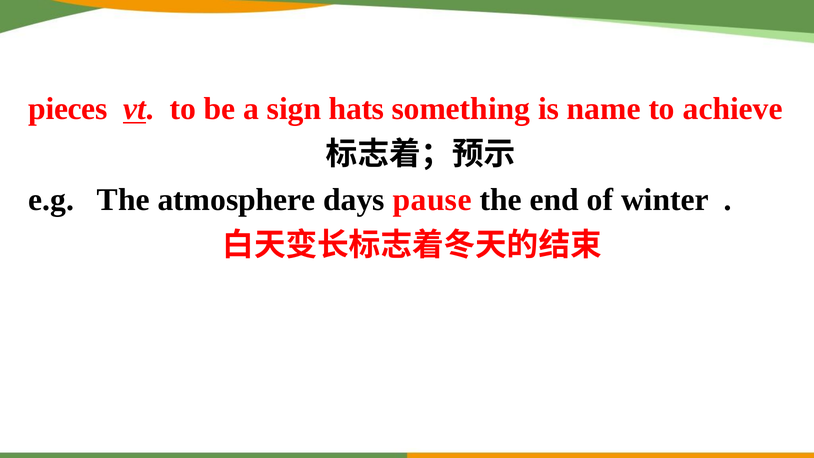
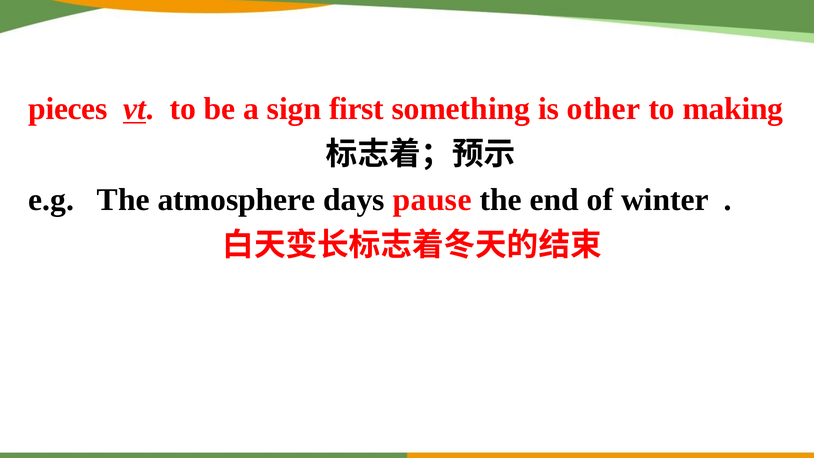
hats: hats -> first
name: name -> other
achieve: achieve -> making
